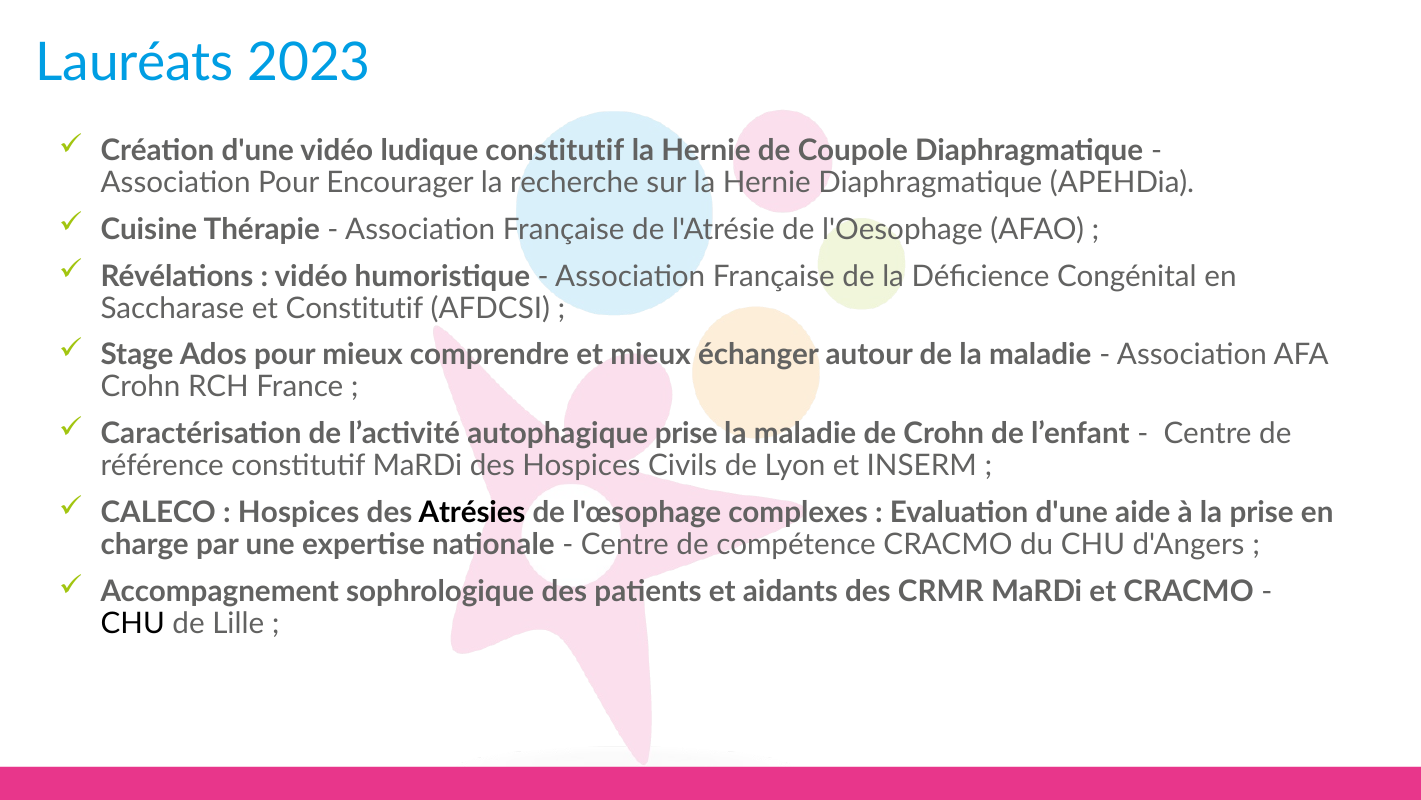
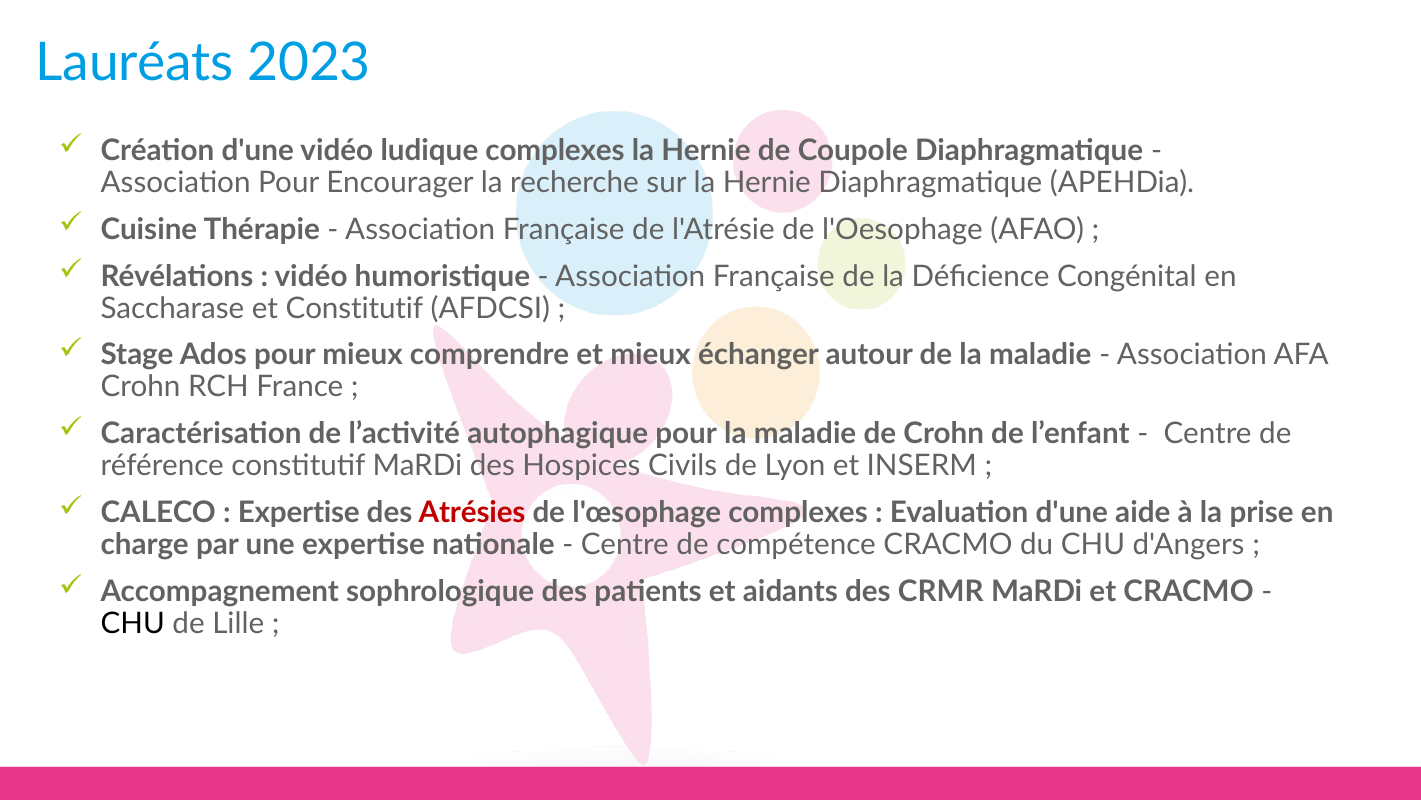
ludique constitutif: constitutif -> complexes
autophagique prise: prise -> pour
Hospices at (299, 512): Hospices -> Expertise
Atrésies colour: black -> red
